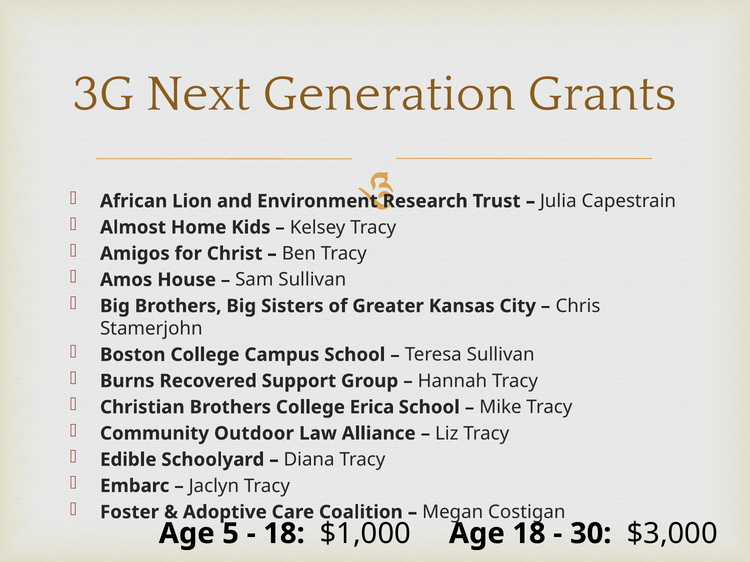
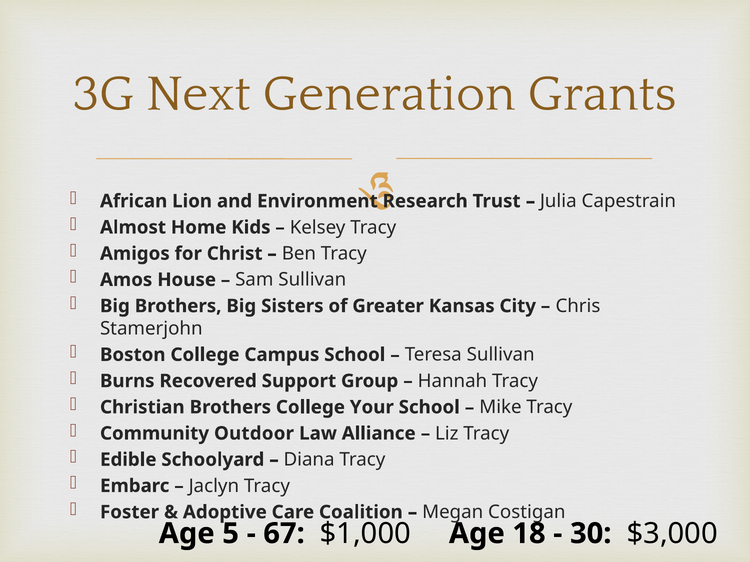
Erica: Erica -> Your
18 at (284, 534): 18 -> 67
